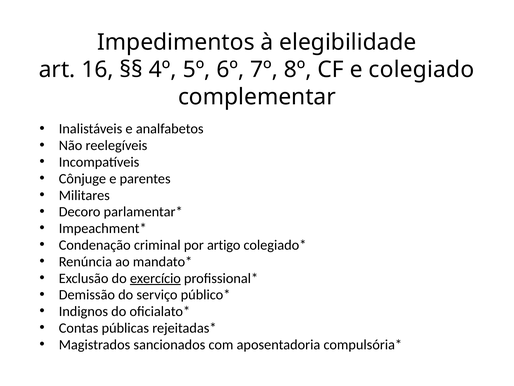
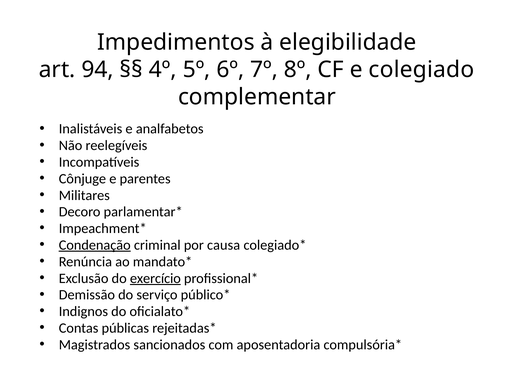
16: 16 -> 94
Condenação underline: none -> present
artigo: artigo -> causa
